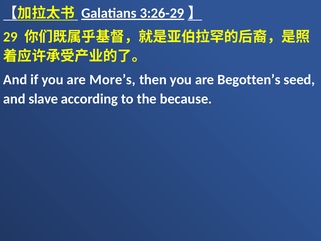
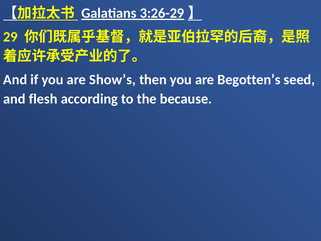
More’s: More’s -> Show’s
slave: slave -> flesh
